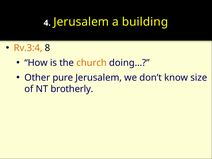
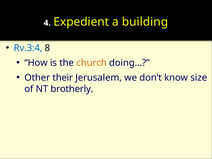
4 Jerusalem: Jerusalem -> Expedient
Rv.3:4 colour: orange -> blue
pure: pure -> their
